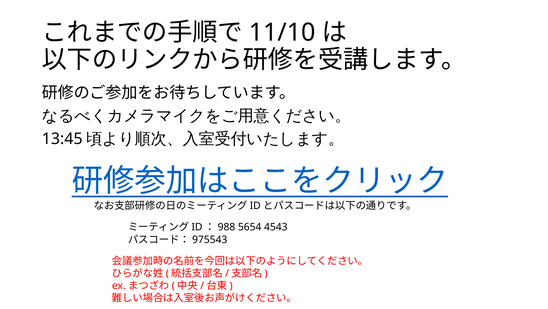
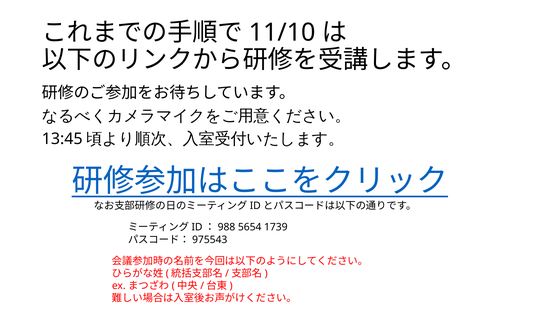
4543: 4543 -> 1739
